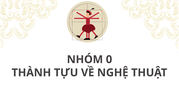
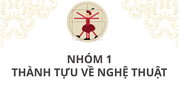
0: 0 -> 1
